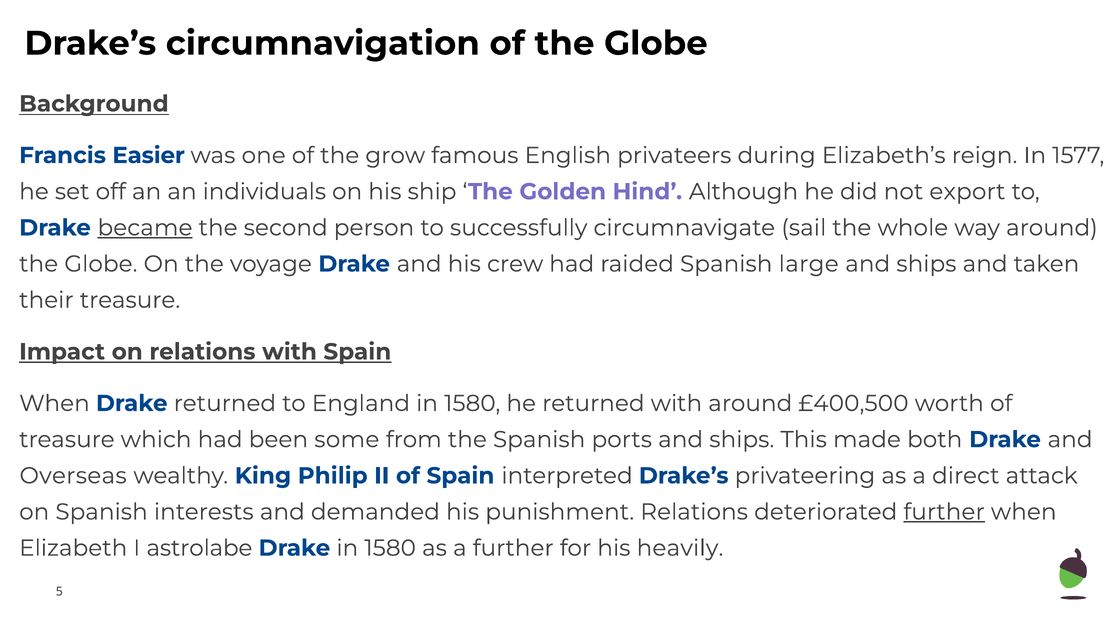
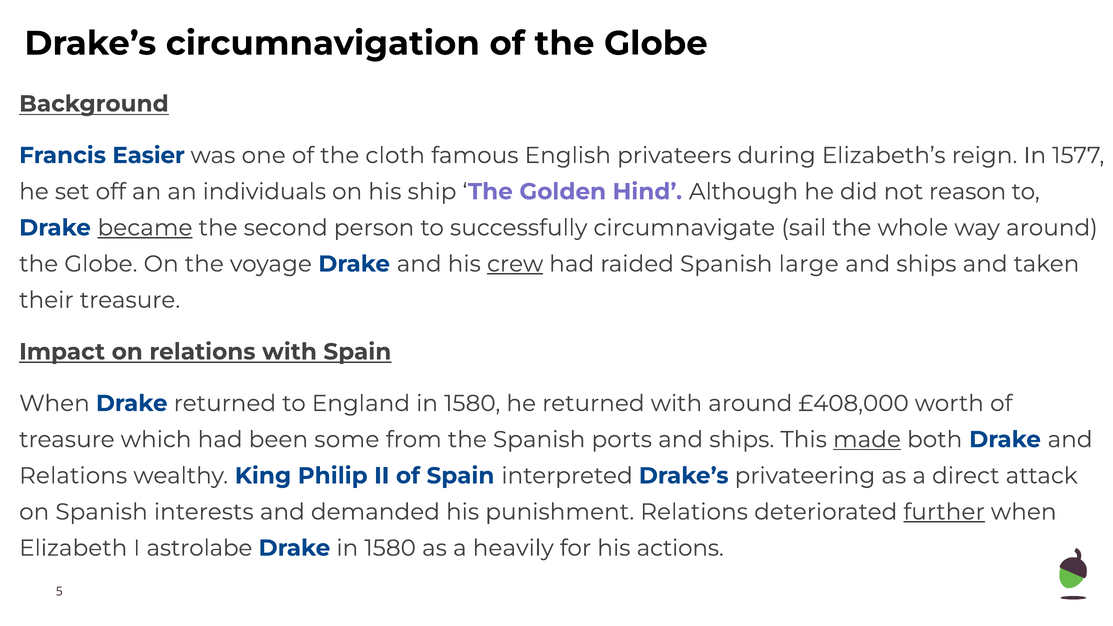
grow: grow -> cloth
export: export -> reason
crew underline: none -> present
£400,500: £400,500 -> £408,000
made underline: none -> present
Overseas at (73, 476): Overseas -> Relations
a further: further -> heavily
heavily: heavily -> actions
